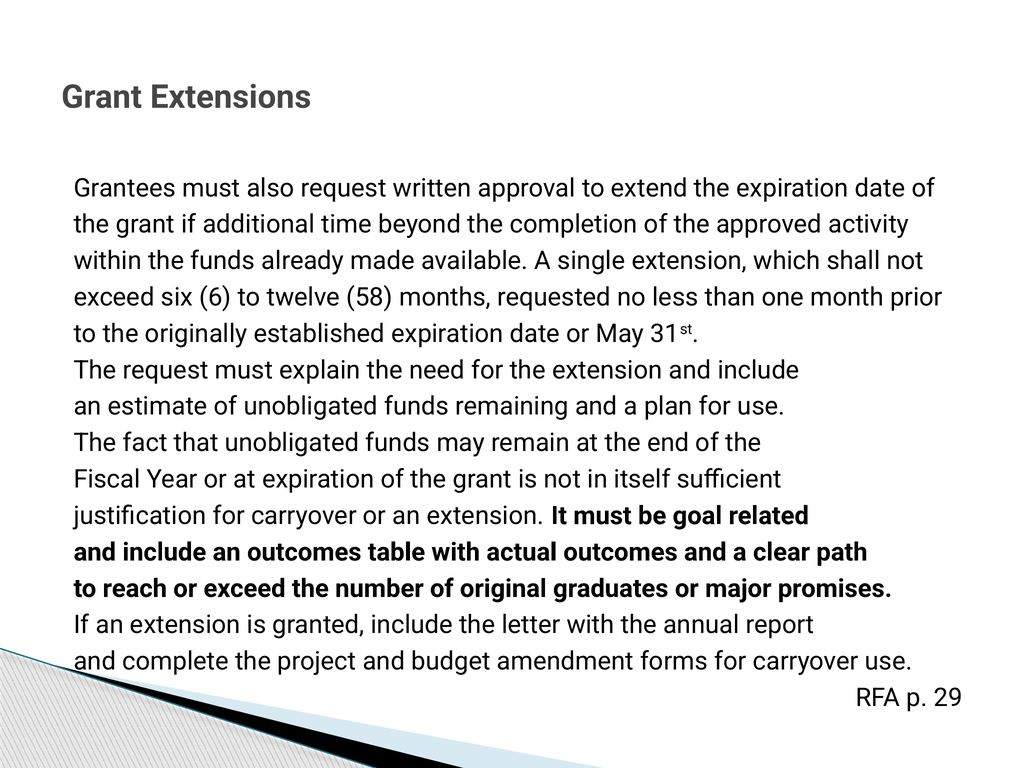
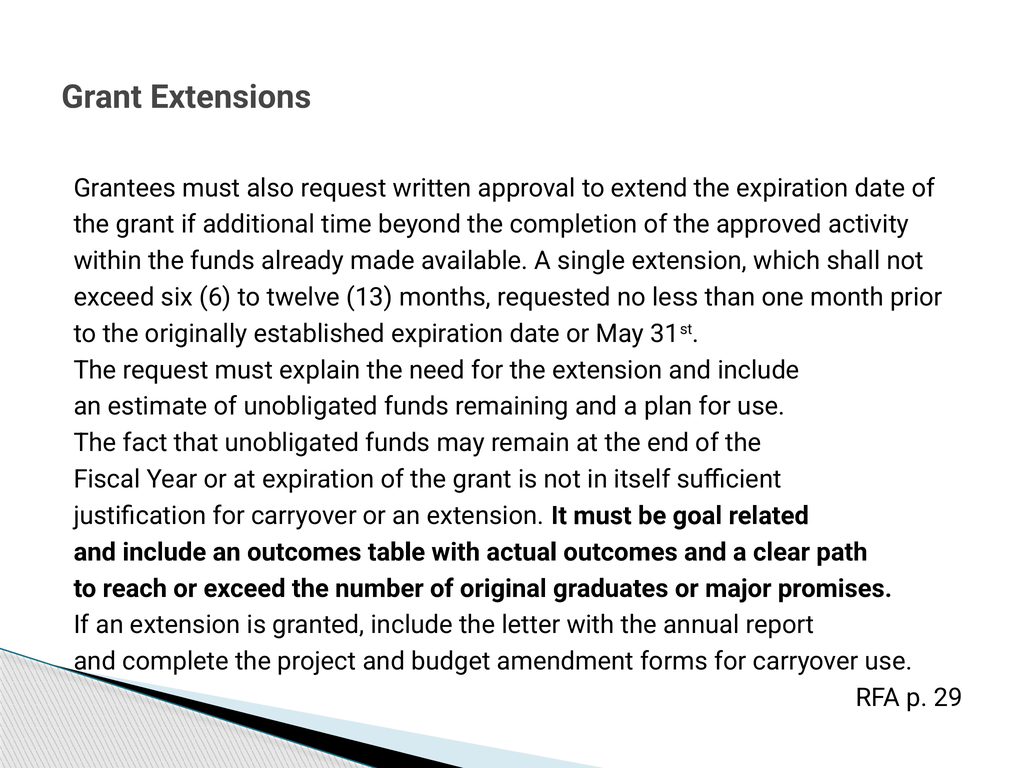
58: 58 -> 13
